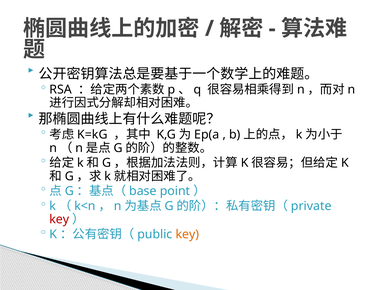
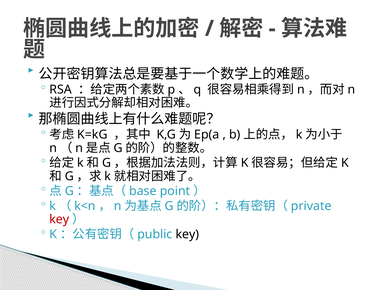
key at (187, 234) colour: orange -> black
